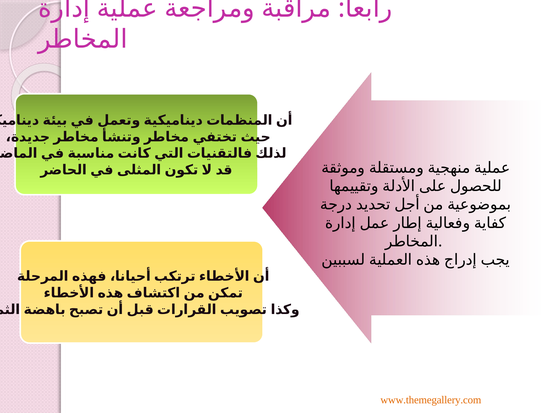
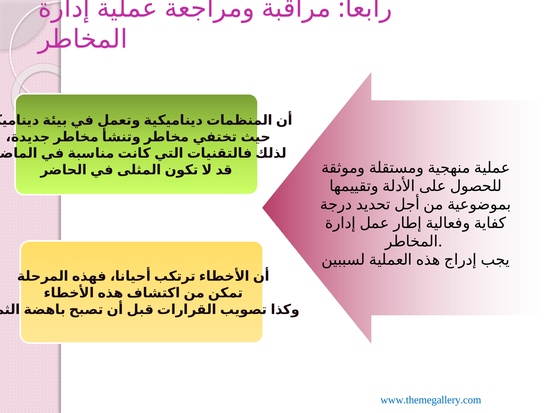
www.themegallery.com colour: orange -> blue
